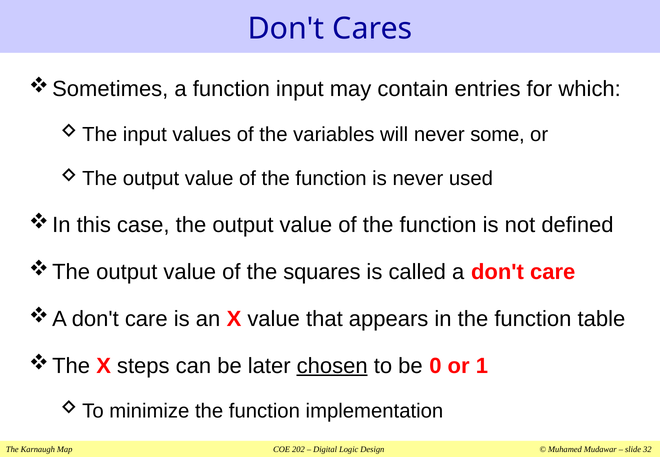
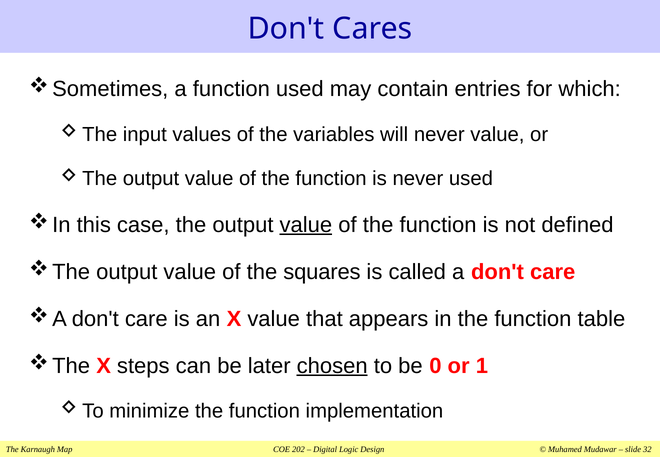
function input: input -> used
never some: some -> value
value at (306, 225) underline: none -> present
